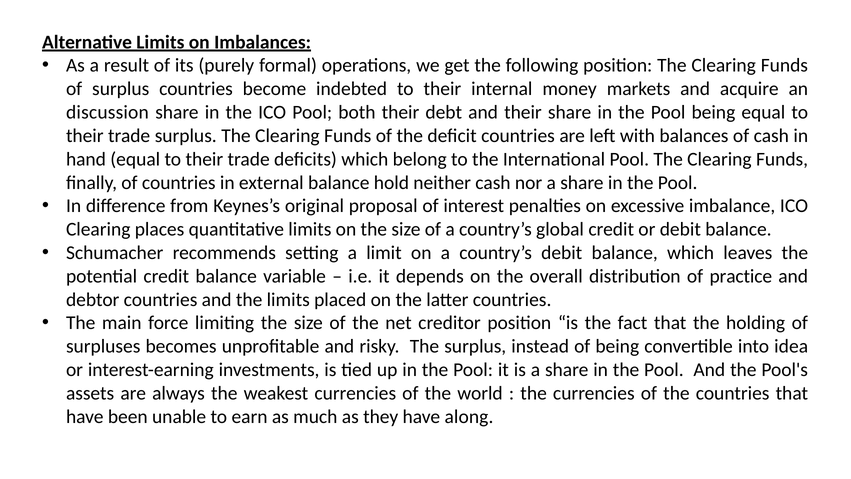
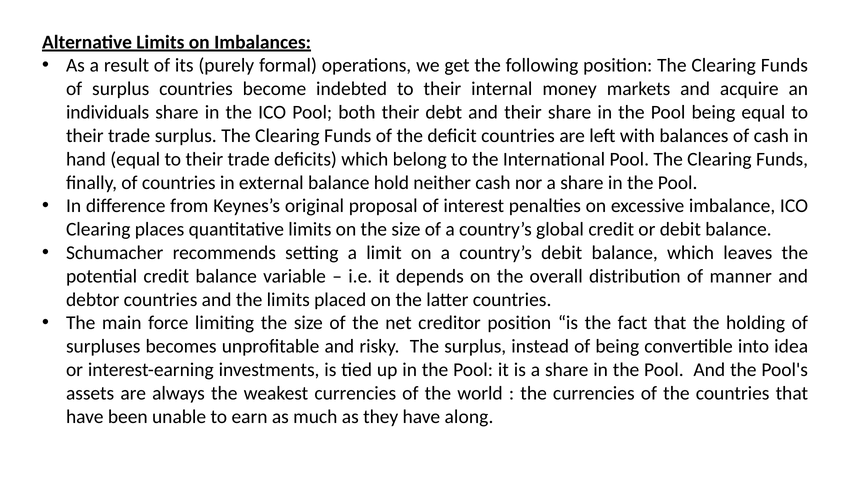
discussion: discussion -> individuals
practice: practice -> manner
